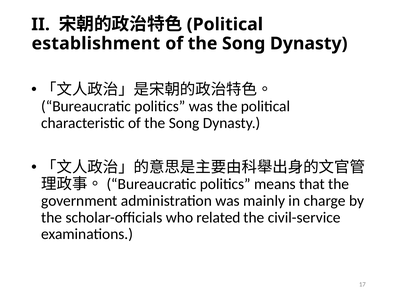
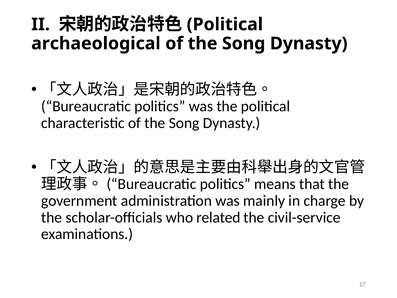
establishment: establishment -> archaeological
